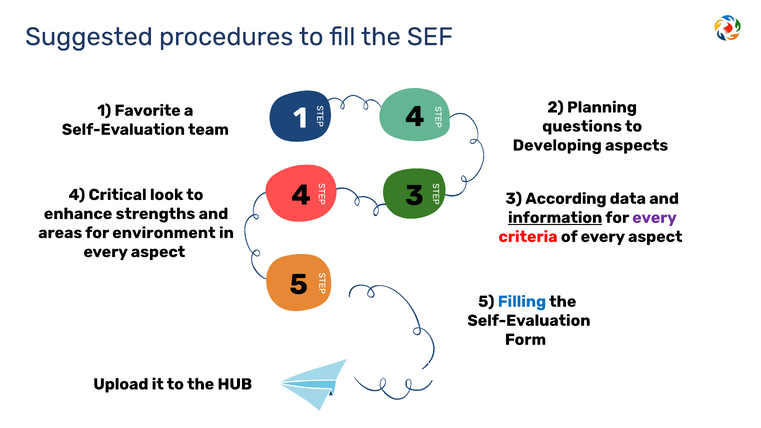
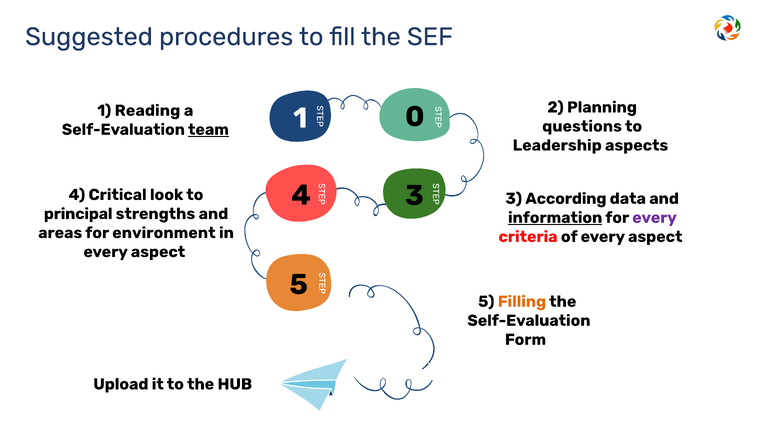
Favorite: Favorite -> Reading
1 4: 4 -> 0
team underline: none -> present
Developing: Developing -> Leadership
enhance: enhance -> principal
Filling colour: blue -> orange
